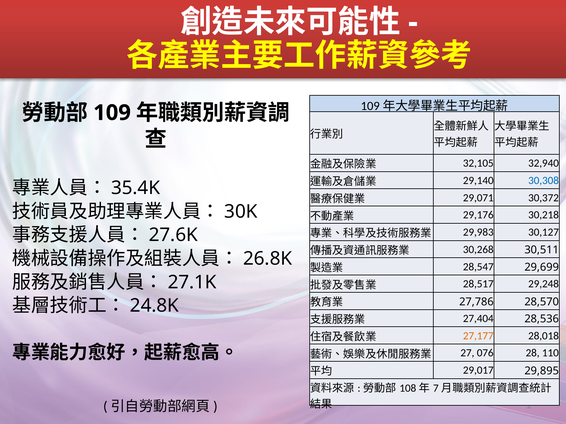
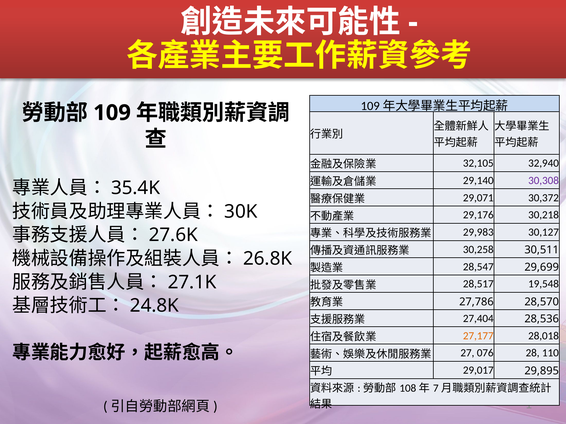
30,308 colour: blue -> purple
30,268: 30,268 -> 30,258
29,248: 29,248 -> 19,548
